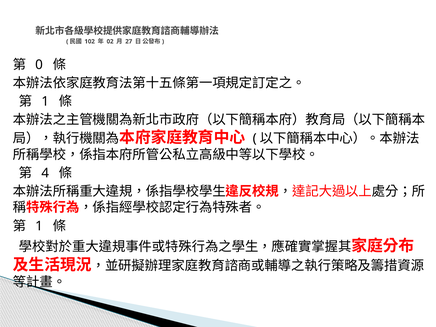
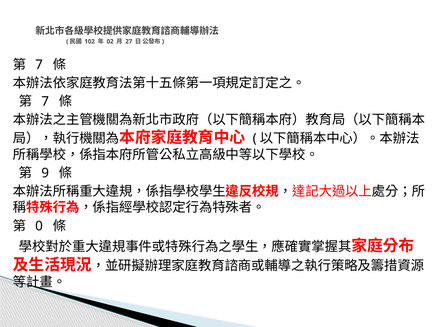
0 at (39, 65): 0 -> 7
1 at (45, 101): 1 -> 7
4: 4 -> 9
1 at (39, 226): 1 -> 0
